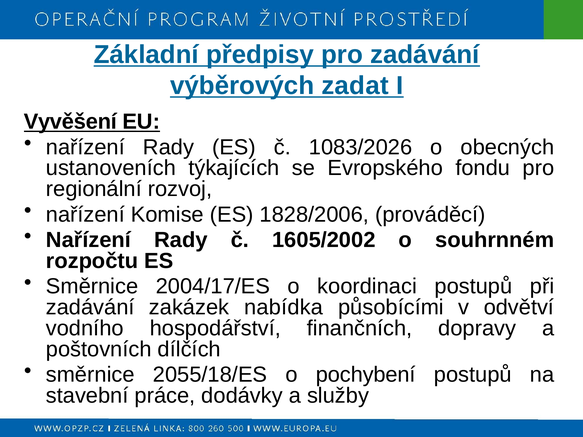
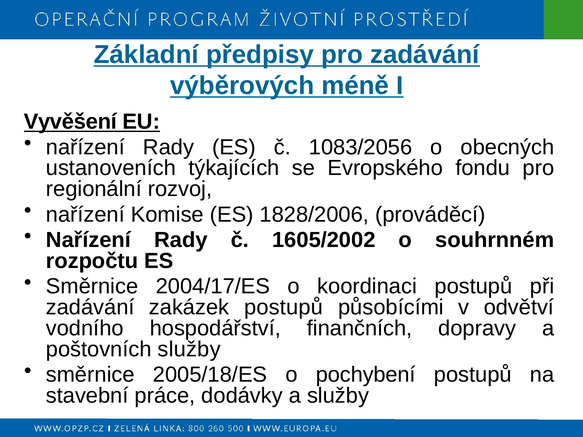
zadat: zadat -> méně
1083/2026: 1083/2026 -> 1083/2056
zakázek nabídka: nabídka -> postupů
poštovních dílčích: dílčích -> služby
2055/18/ES: 2055/18/ES -> 2005/18/ES
